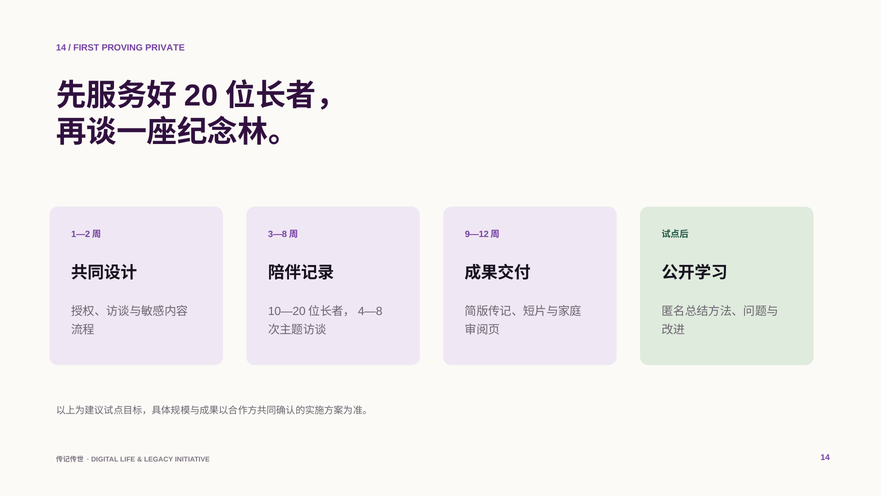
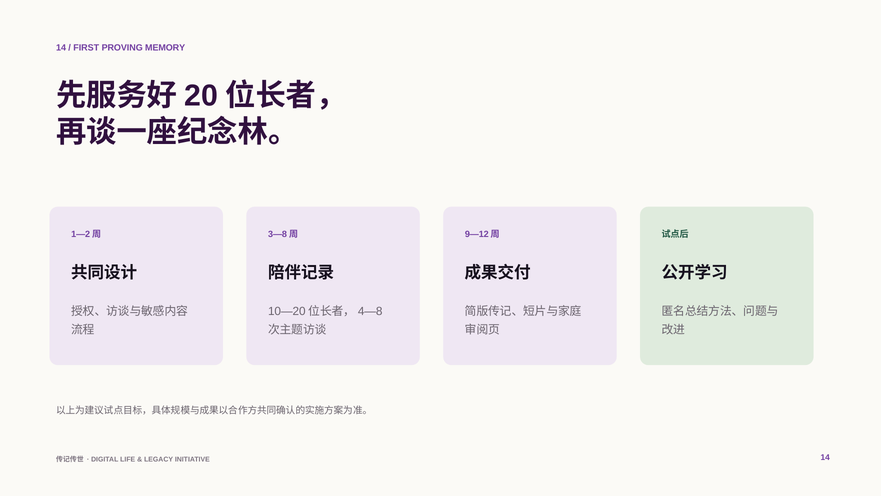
PRIVATE: PRIVATE -> MEMORY
